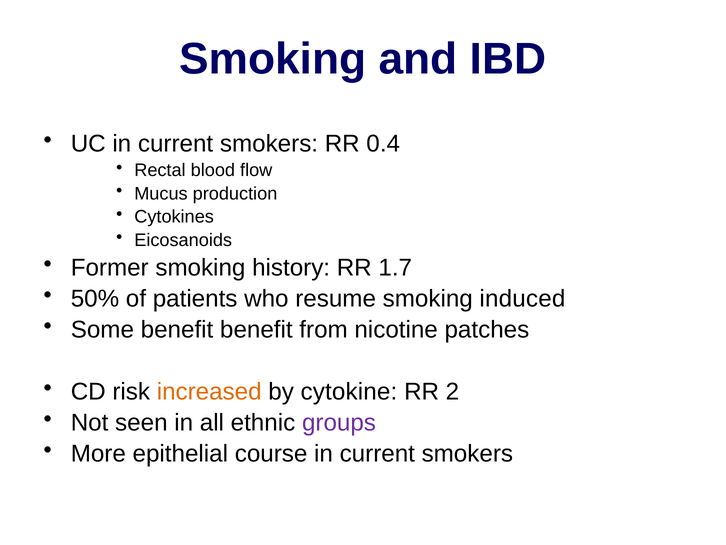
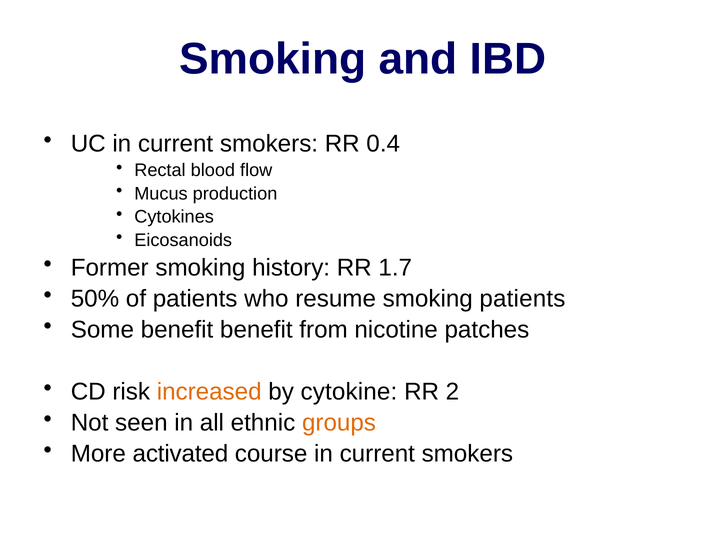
smoking induced: induced -> patients
groups colour: purple -> orange
epithelial: epithelial -> activated
